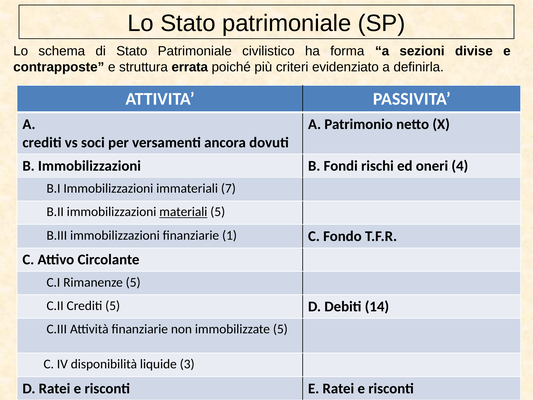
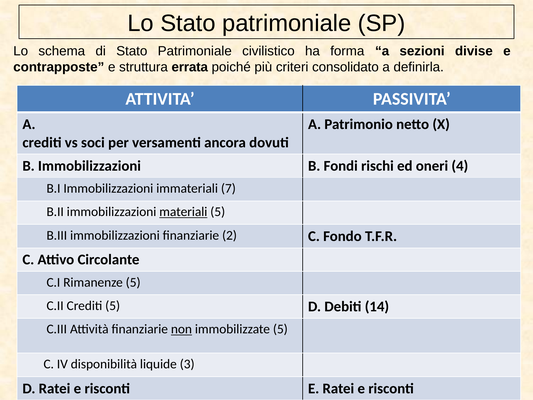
evidenziato: evidenziato -> consolidato
1: 1 -> 2
non underline: none -> present
